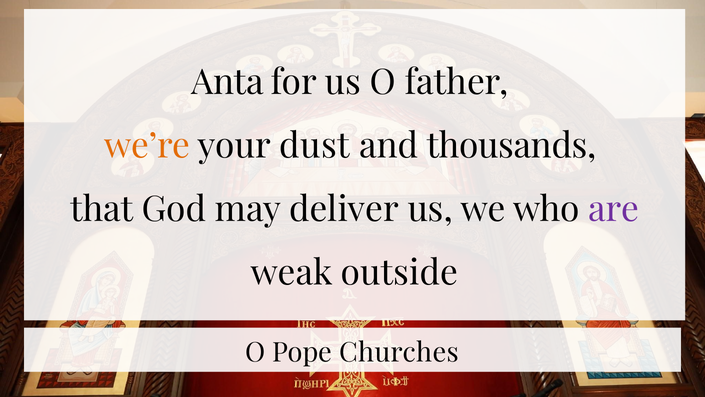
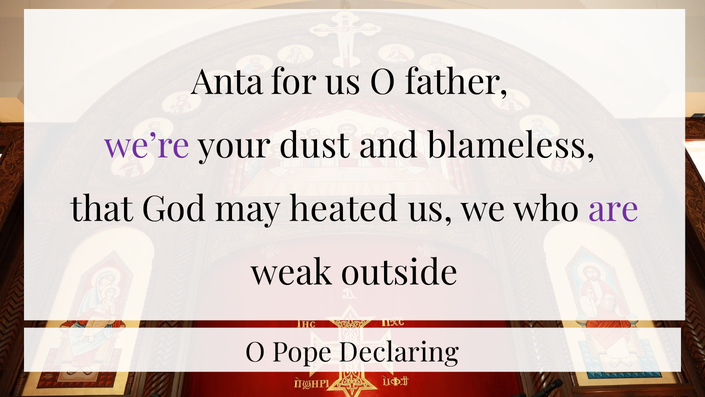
we’re colour: orange -> purple
thousands: thousands -> blameless
deliver: deliver -> heated
Churches: Churches -> Declaring
